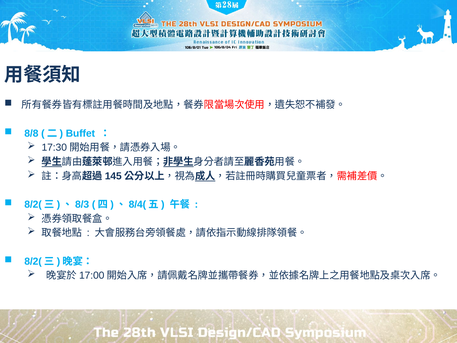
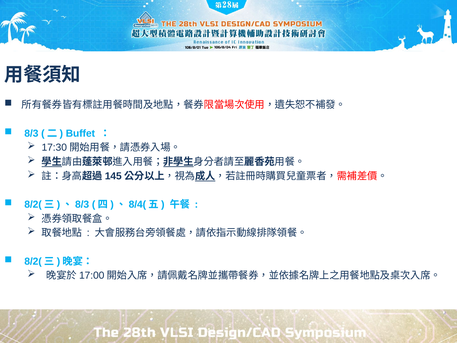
8/8: 8/8 -> 8/3
